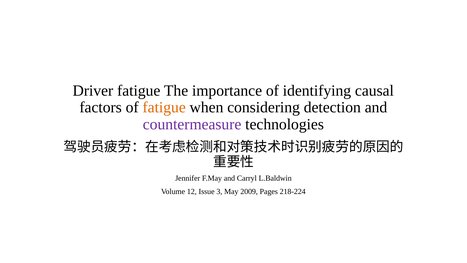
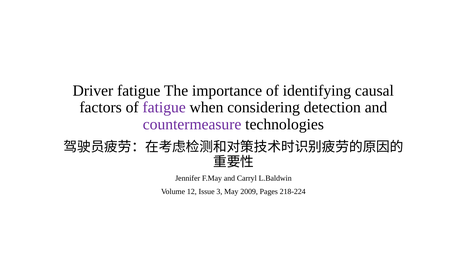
fatigue at (164, 107) colour: orange -> purple
